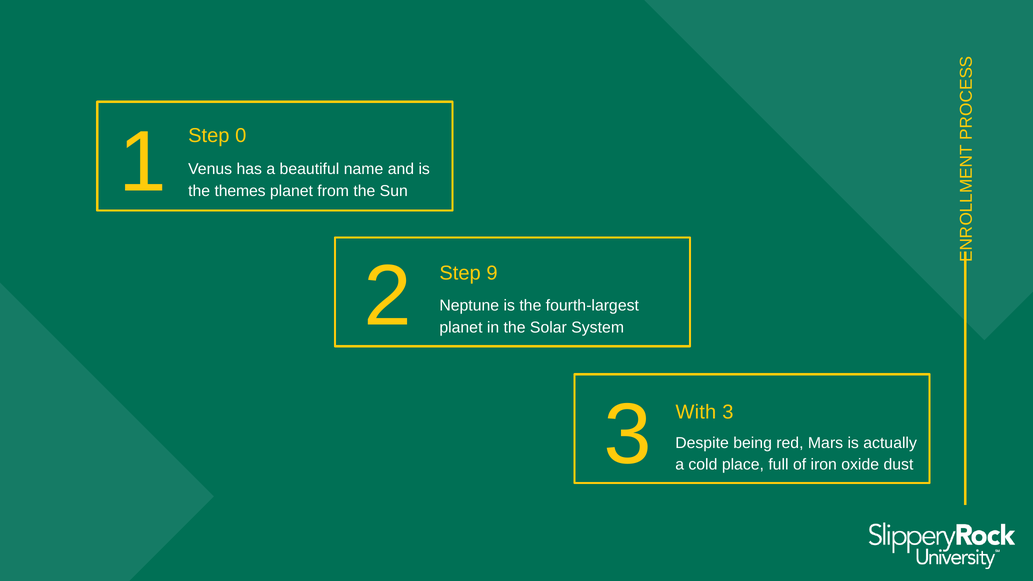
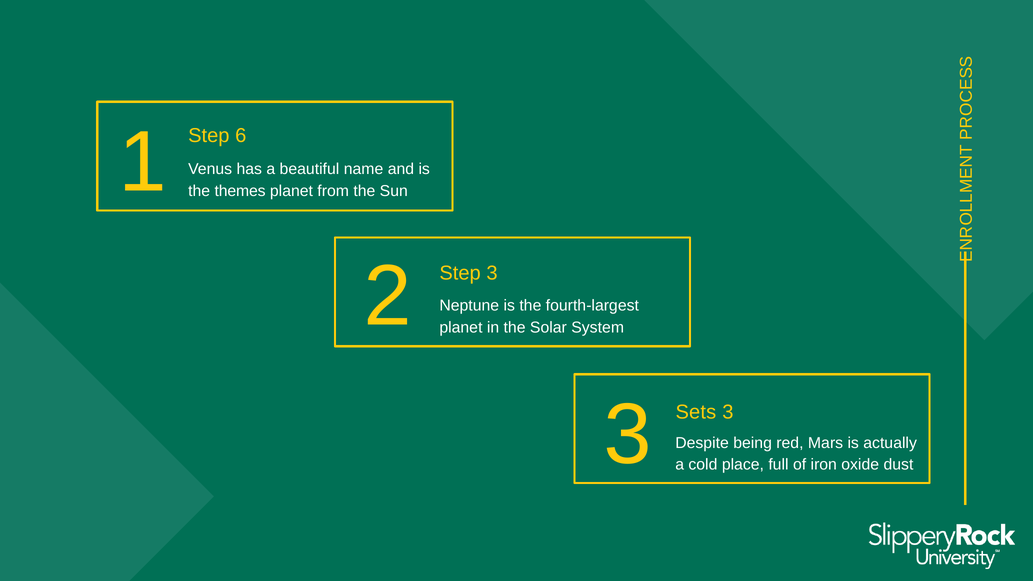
0: 0 -> 6
Step 9: 9 -> 3
With: With -> Sets
